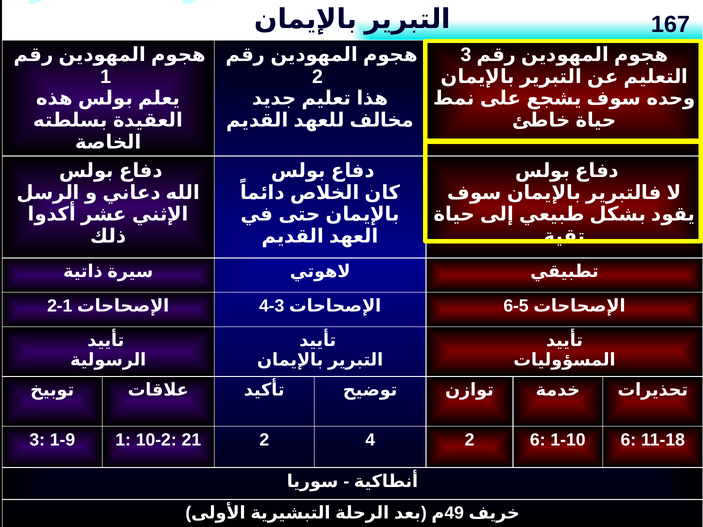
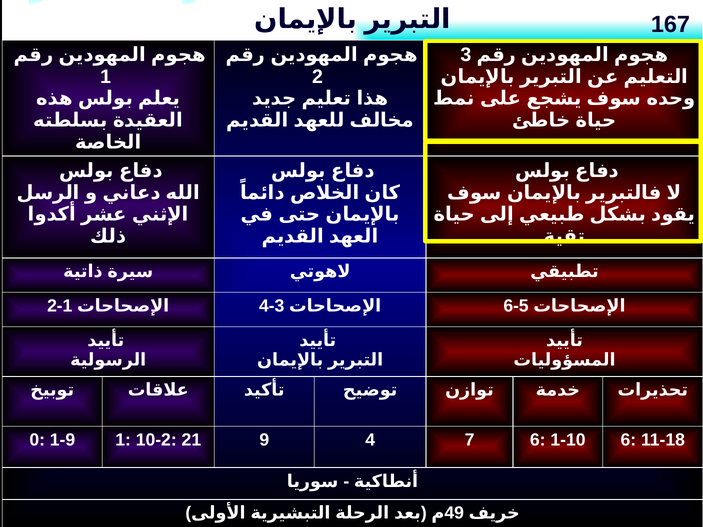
3 at (37, 440): 3 -> 0
21 2: 2 -> 9
4 2: 2 -> 7
